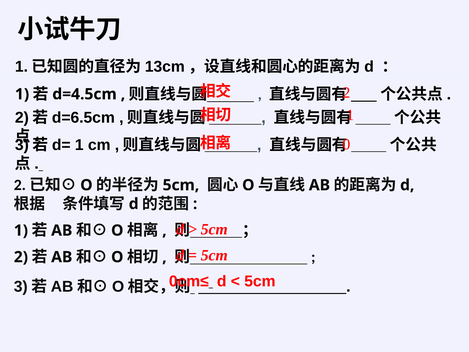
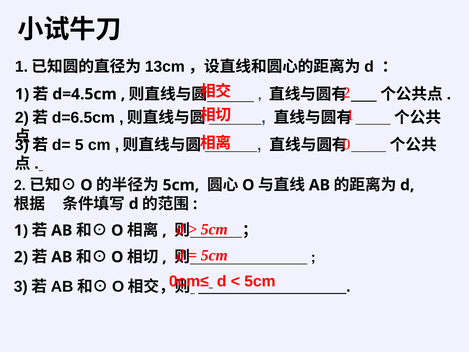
1 at (79, 145): 1 -> 5
